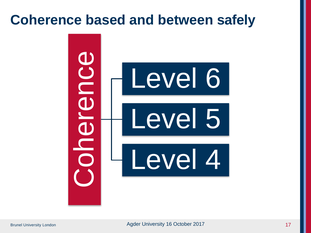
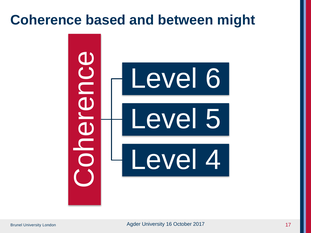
safely: safely -> might
